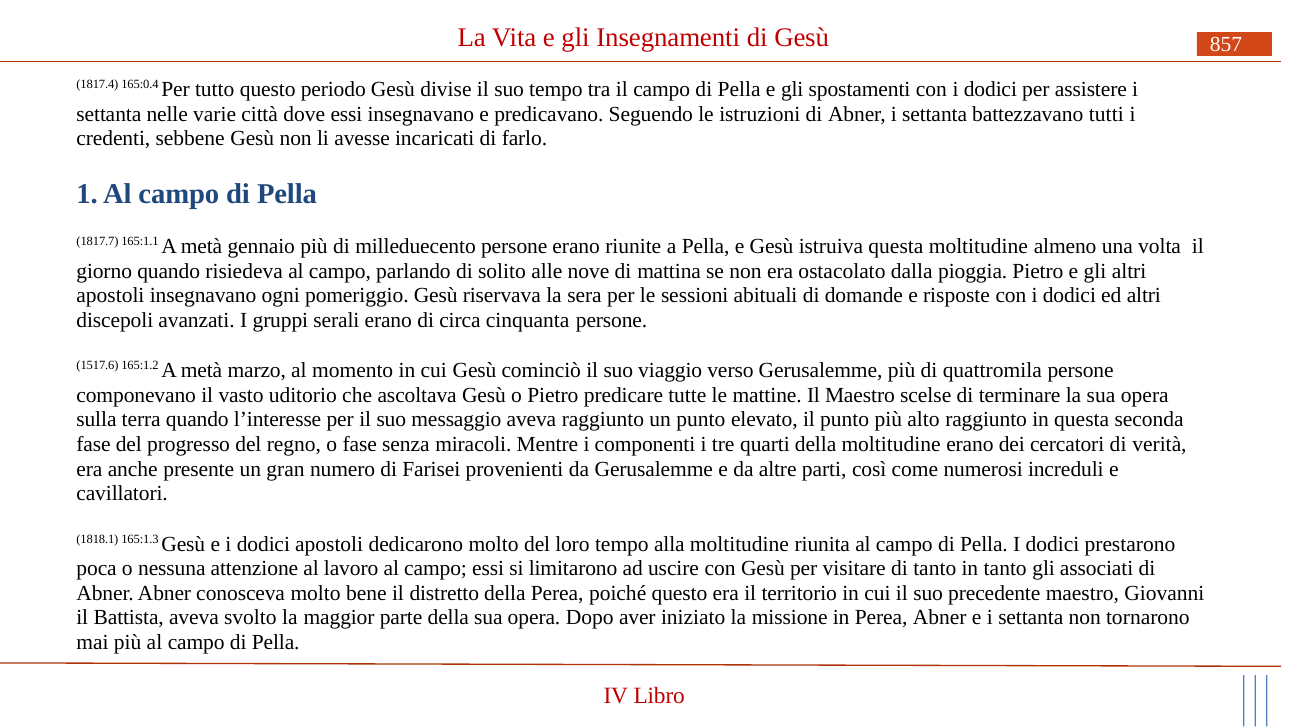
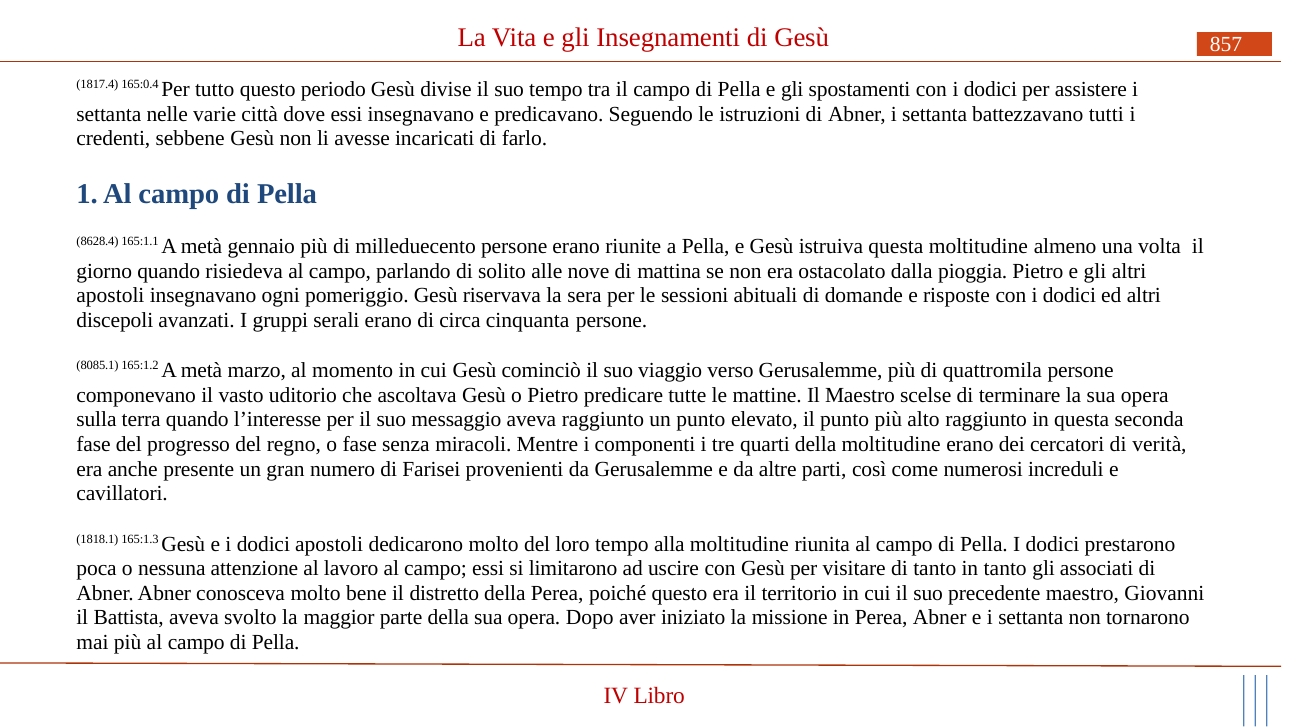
1817.7: 1817.7 -> 8628.4
1517.6: 1517.6 -> 8085.1
